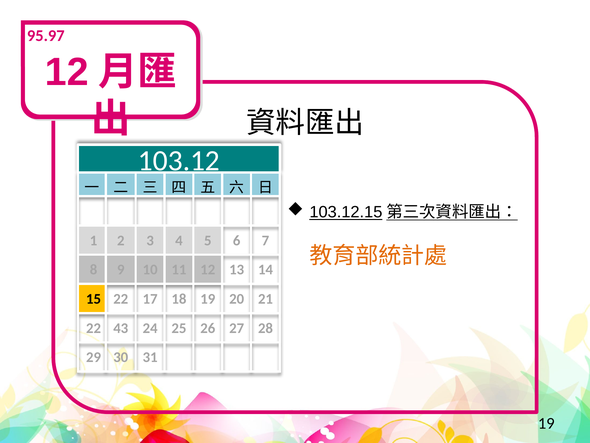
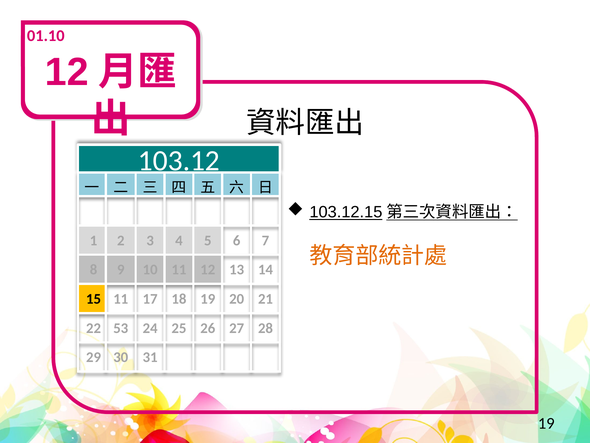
95.97: 95.97 -> 01.10
15 22: 22 -> 11
43: 43 -> 53
